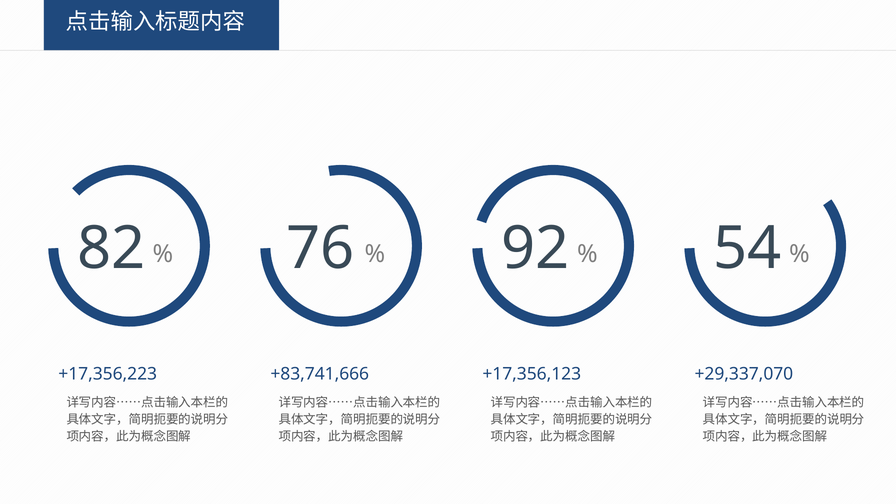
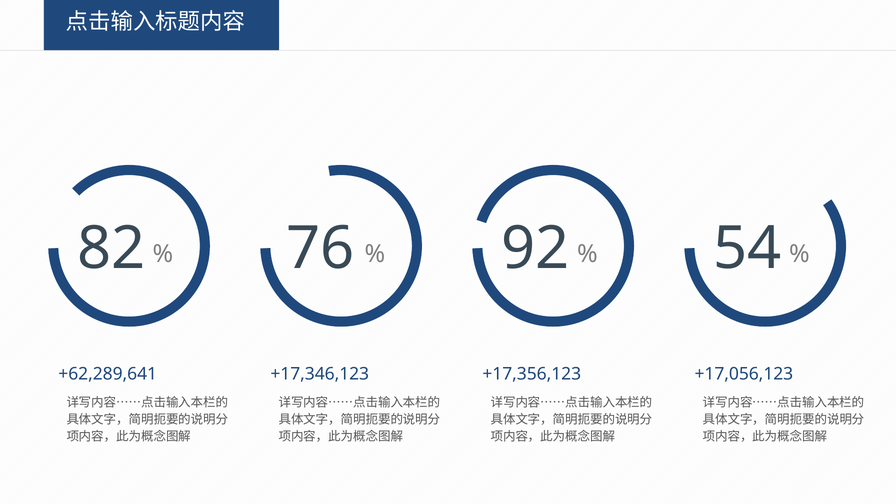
+17,356,223: +17,356,223 -> +62,289,641
+83,741,666: +83,741,666 -> +17,346,123
+29,337,070: +29,337,070 -> +17,056,123
